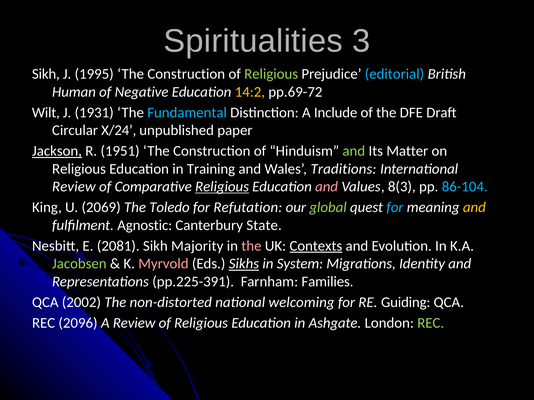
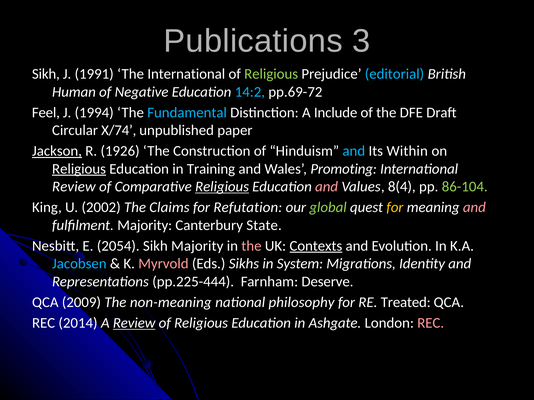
Spiritualities: Spiritualities -> Publications
1995: 1995 -> 1991
Construction at (186, 74): Construction -> International
14:2 colour: yellow -> light blue
Wilt: Wilt -> Feel
1931: 1931 -> 1994
X/24: X/24 -> X/74
1951: 1951 -> 1926
and at (354, 151) colour: light green -> light blue
Matter: Matter -> Within
Religious at (79, 169) underline: none -> present
Traditions: Traditions -> Promoting
8(3: 8(3 -> 8(4
86-104 colour: light blue -> light green
2069: 2069 -> 2002
Toledo: Toledo -> Claims
for at (395, 208) colour: light blue -> yellow
and at (474, 208) colour: yellow -> pink
fulfilment Agnostic: Agnostic -> Majority
2081: 2081 -> 2054
Jacobsen colour: light green -> light blue
Sikhs underline: present -> none
pp.225-391: pp.225-391 -> pp.225-444
Families: Families -> Deserve
2002: 2002 -> 2009
non-distorted: non-distorted -> non-meaning
welcoming: welcoming -> philosophy
Guiding: Guiding -> Treated
2096: 2096 -> 2014
Review at (134, 323) underline: none -> present
REC at (431, 323) colour: light green -> pink
